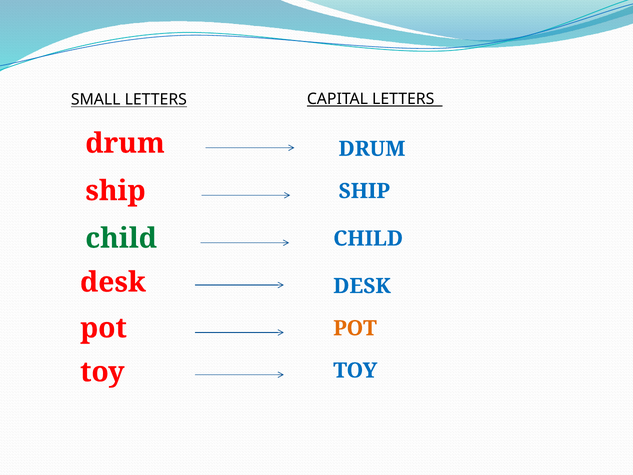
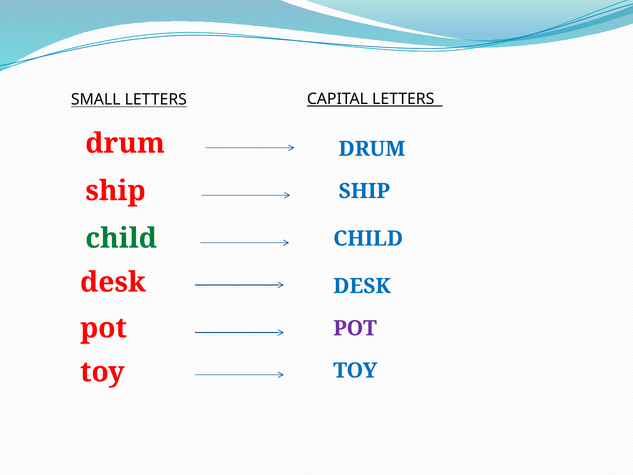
POT at (355, 328) colour: orange -> purple
